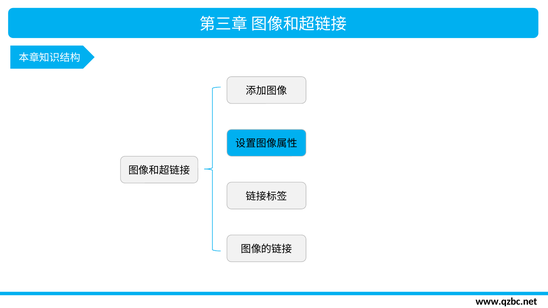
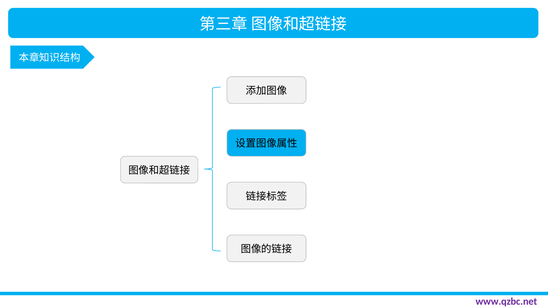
www.qzbc.net colour: black -> purple
